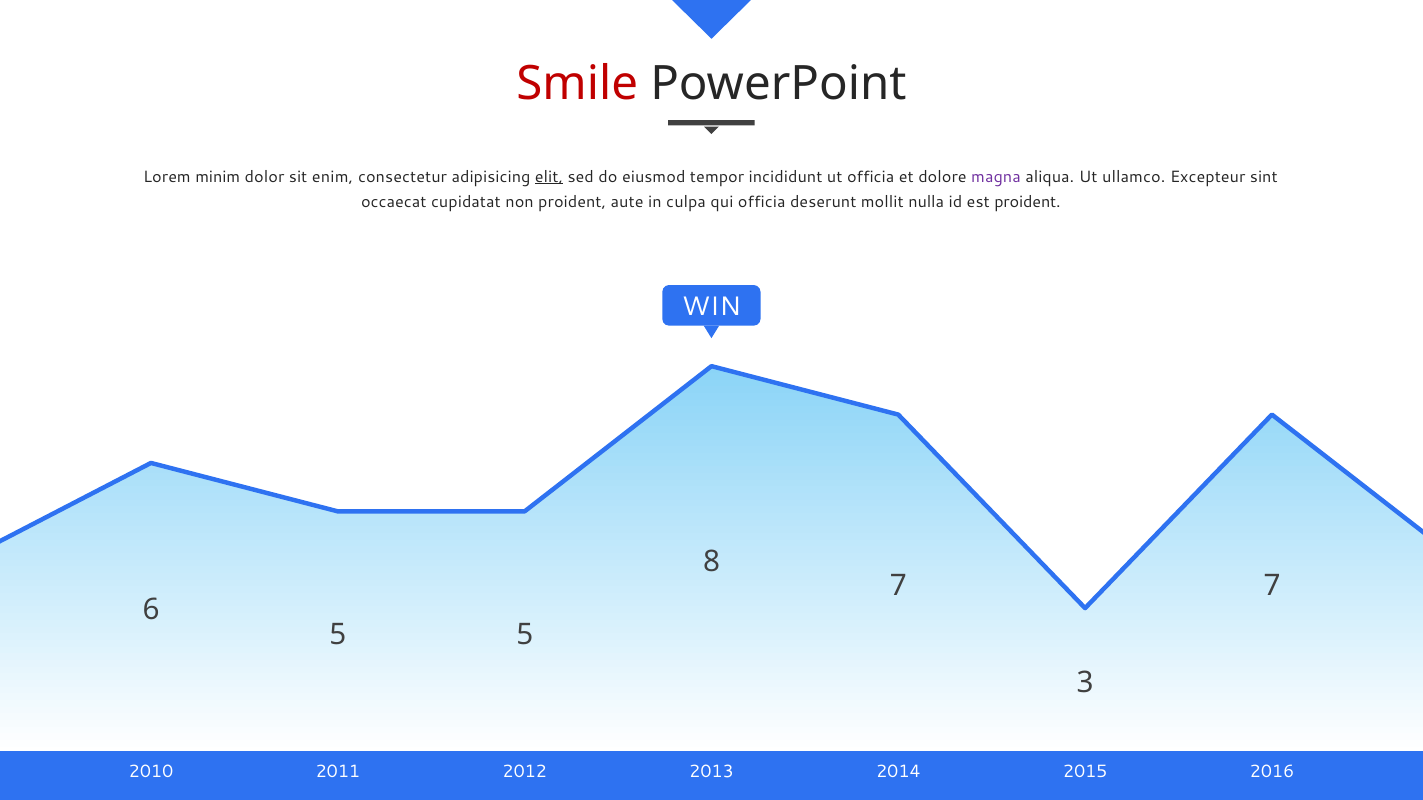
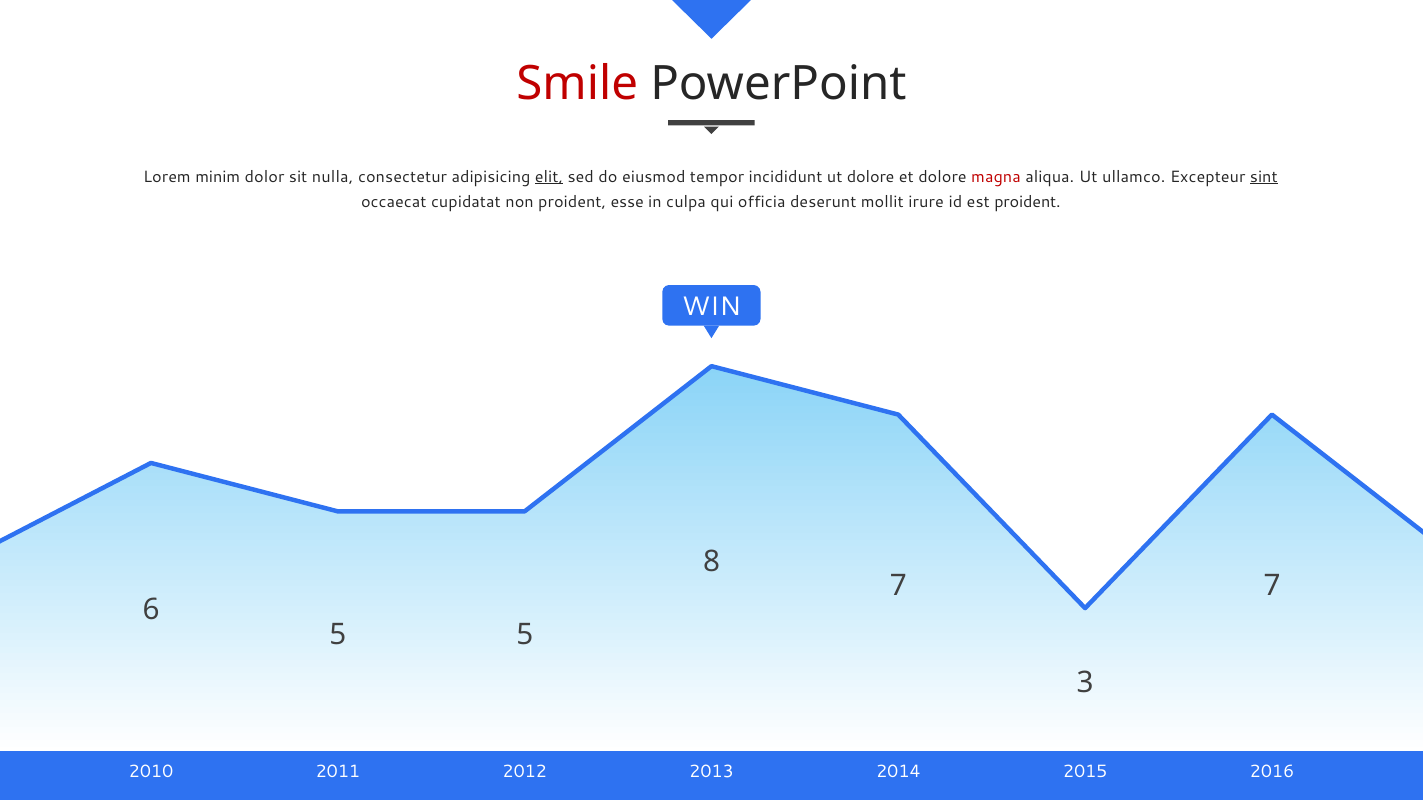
enim: enim -> nulla
ut officia: officia -> dolore
magna colour: purple -> red
sint underline: none -> present
aute: aute -> esse
nulla: nulla -> irure
